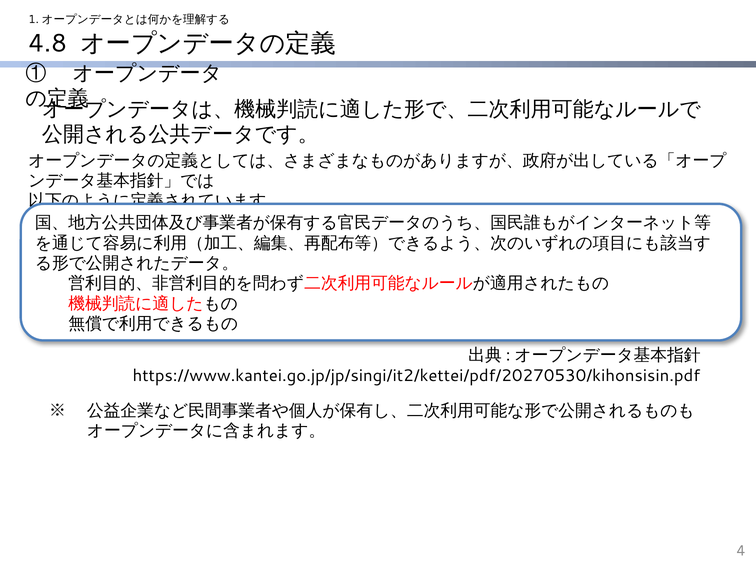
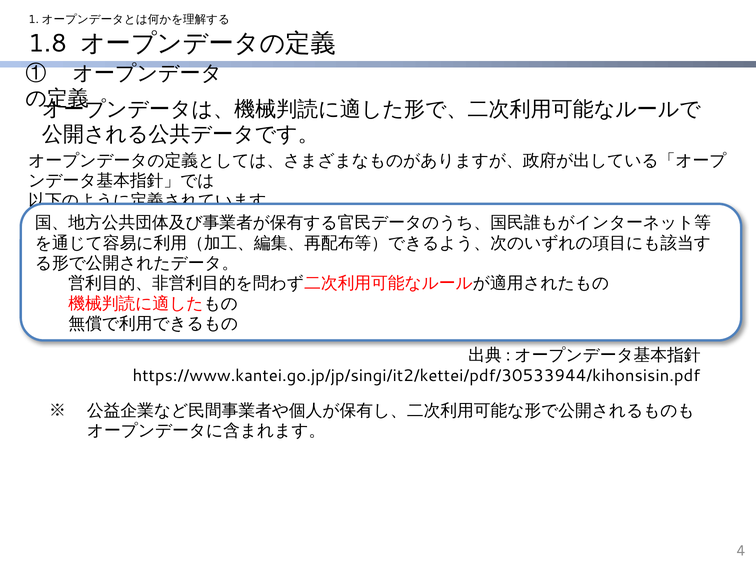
4.8: 4.8 -> 1.8
https://www.kantei.go.jp/jp/singi/it2/kettei/pdf/20270530/kihonsisin.pdf: https://www.kantei.go.jp/jp/singi/it2/kettei/pdf/20270530/kihonsisin.pdf -> https://www.kantei.go.jp/jp/singi/it2/kettei/pdf/30533944/kihonsisin.pdf
